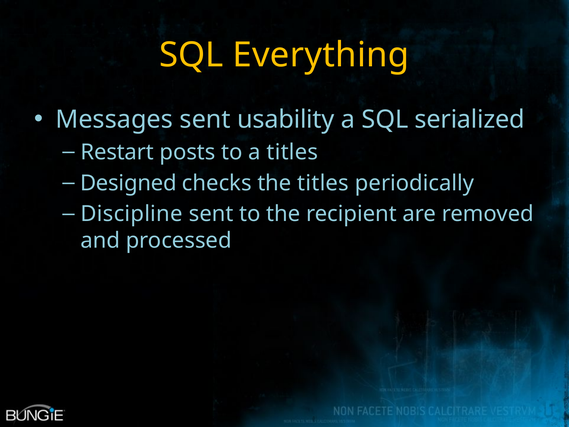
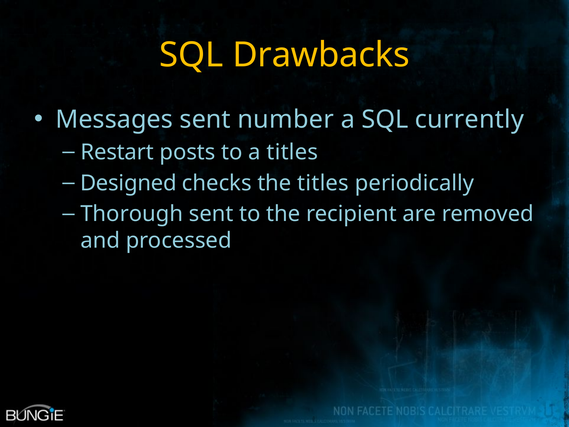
Everything: Everything -> Drawbacks
usability: usability -> number
serialized: serialized -> currently
Discipline: Discipline -> Thorough
